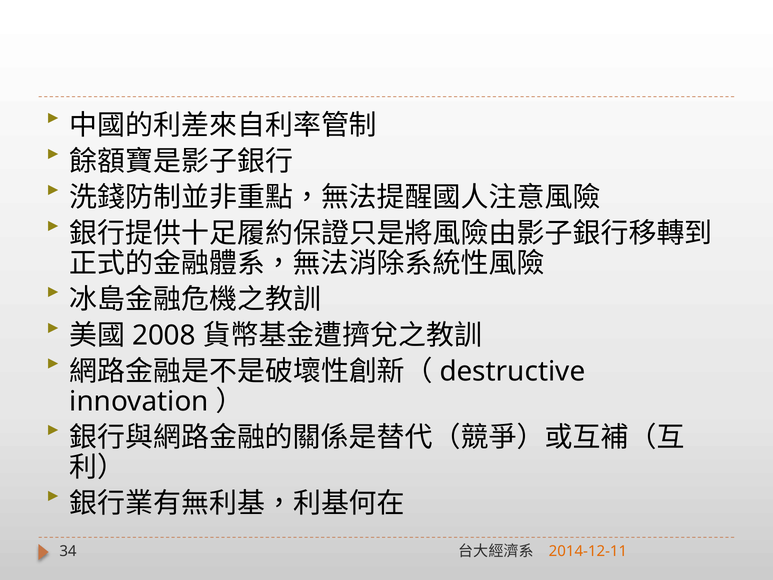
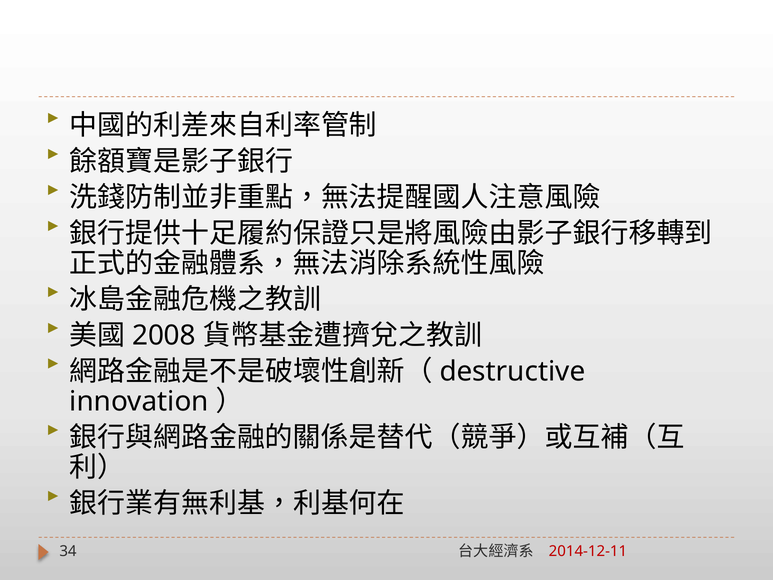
2014-12-11 colour: orange -> red
